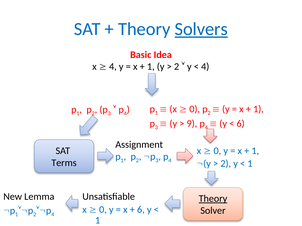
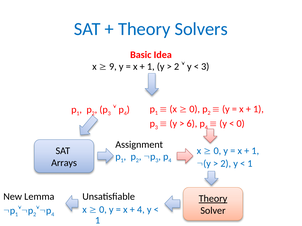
Solvers underline: present -> none
4 at (113, 67): 4 -> 9
4 at (205, 67): 4 -> 3
9: 9 -> 6
6 at (241, 124): 6 -> 0
Terms: Terms -> Arrays
6 at (141, 210): 6 -> 4
